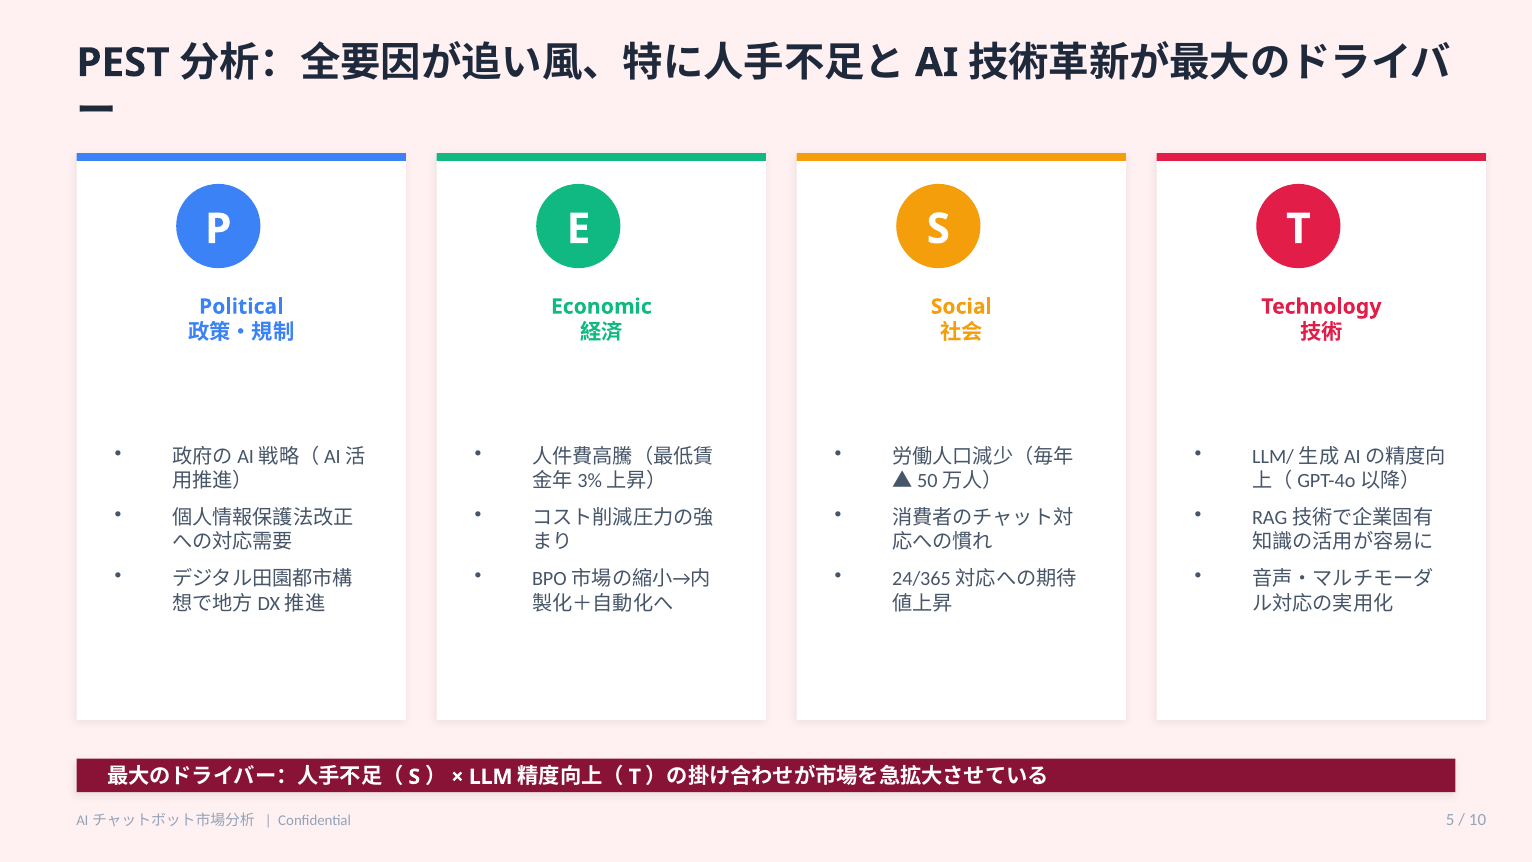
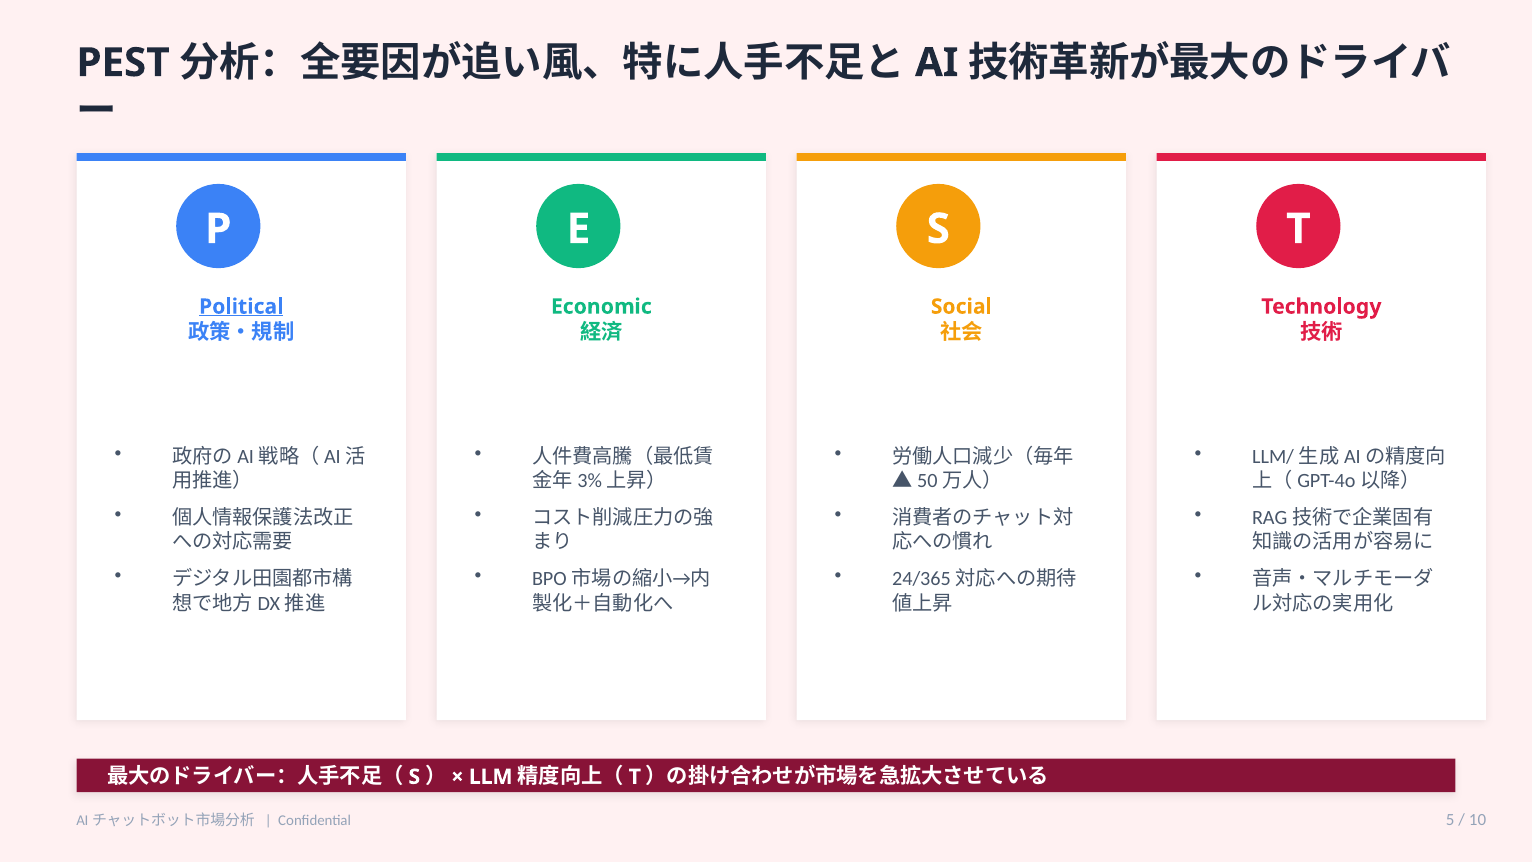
Political underline: none -> present
